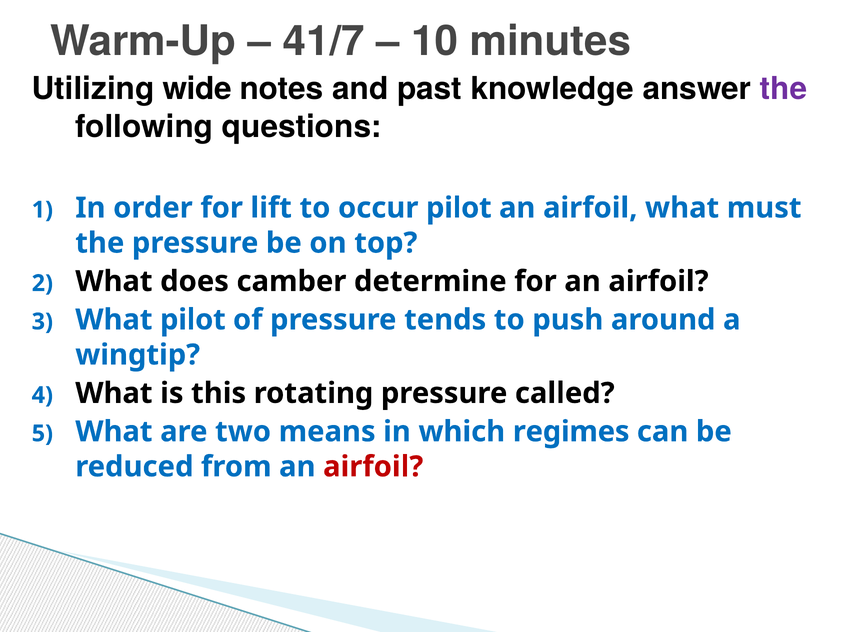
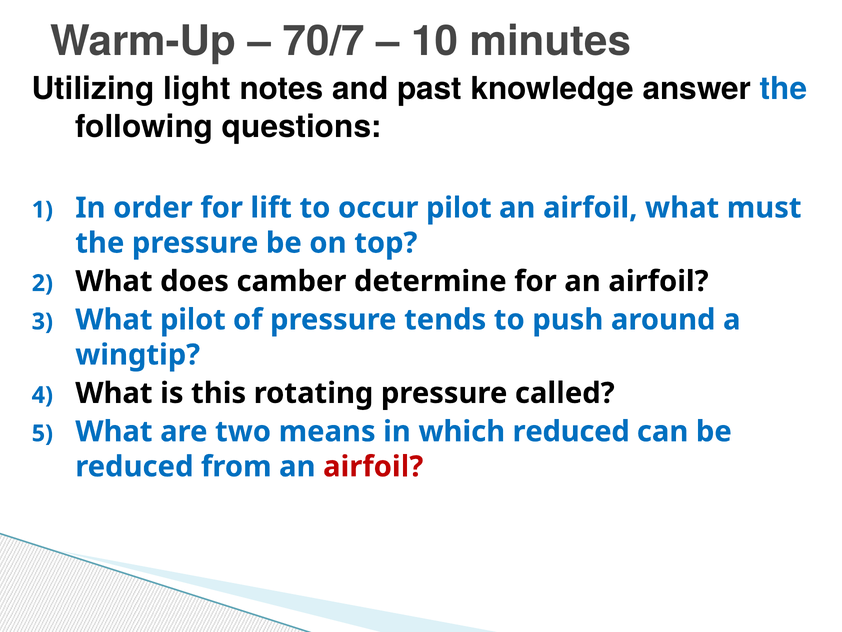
41/7: 41/7 -> 70/7
wide: wide -> light
the at (784, 89) colour: purple -> blue
which regimes: regimes -> reduced
